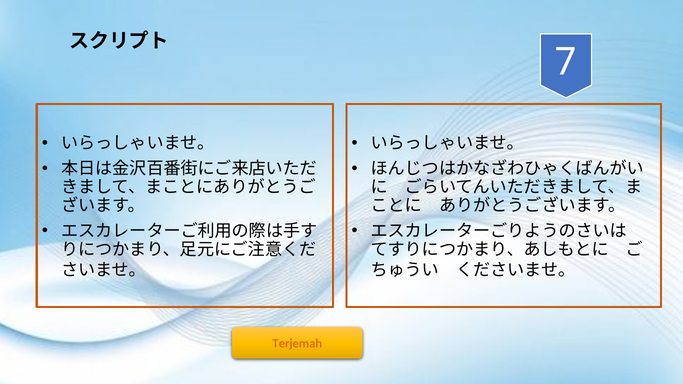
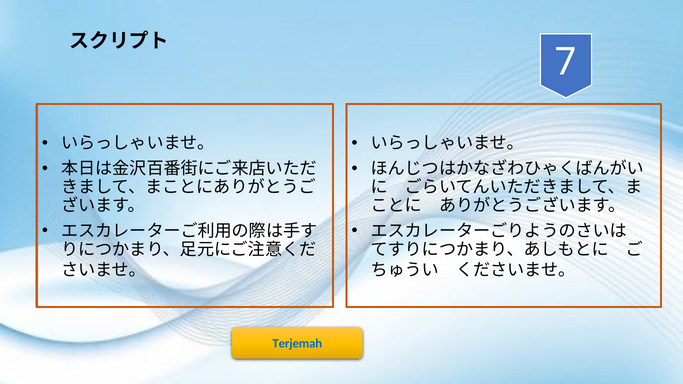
Terjemah colour: orange -> blue
